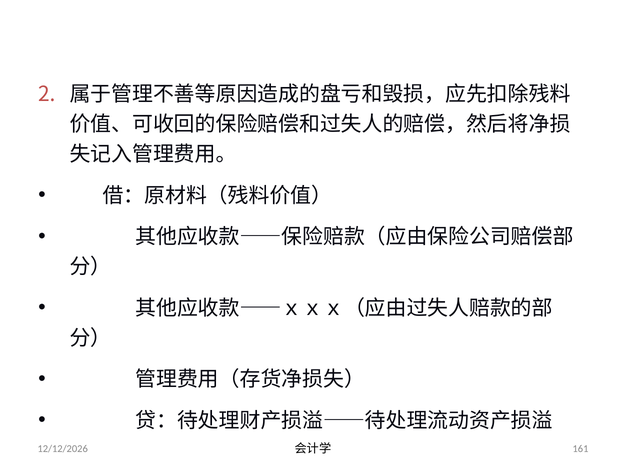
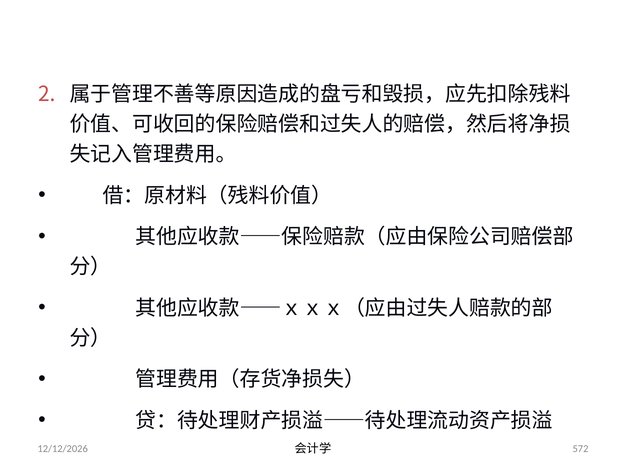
161: 161 -> 572
